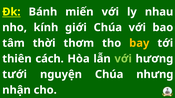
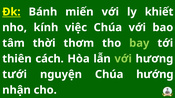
nhau: nhau -> khiết
giới: giới -> việc
bay colour: yellow -> light green
nhưng: nhưng -> hướng
